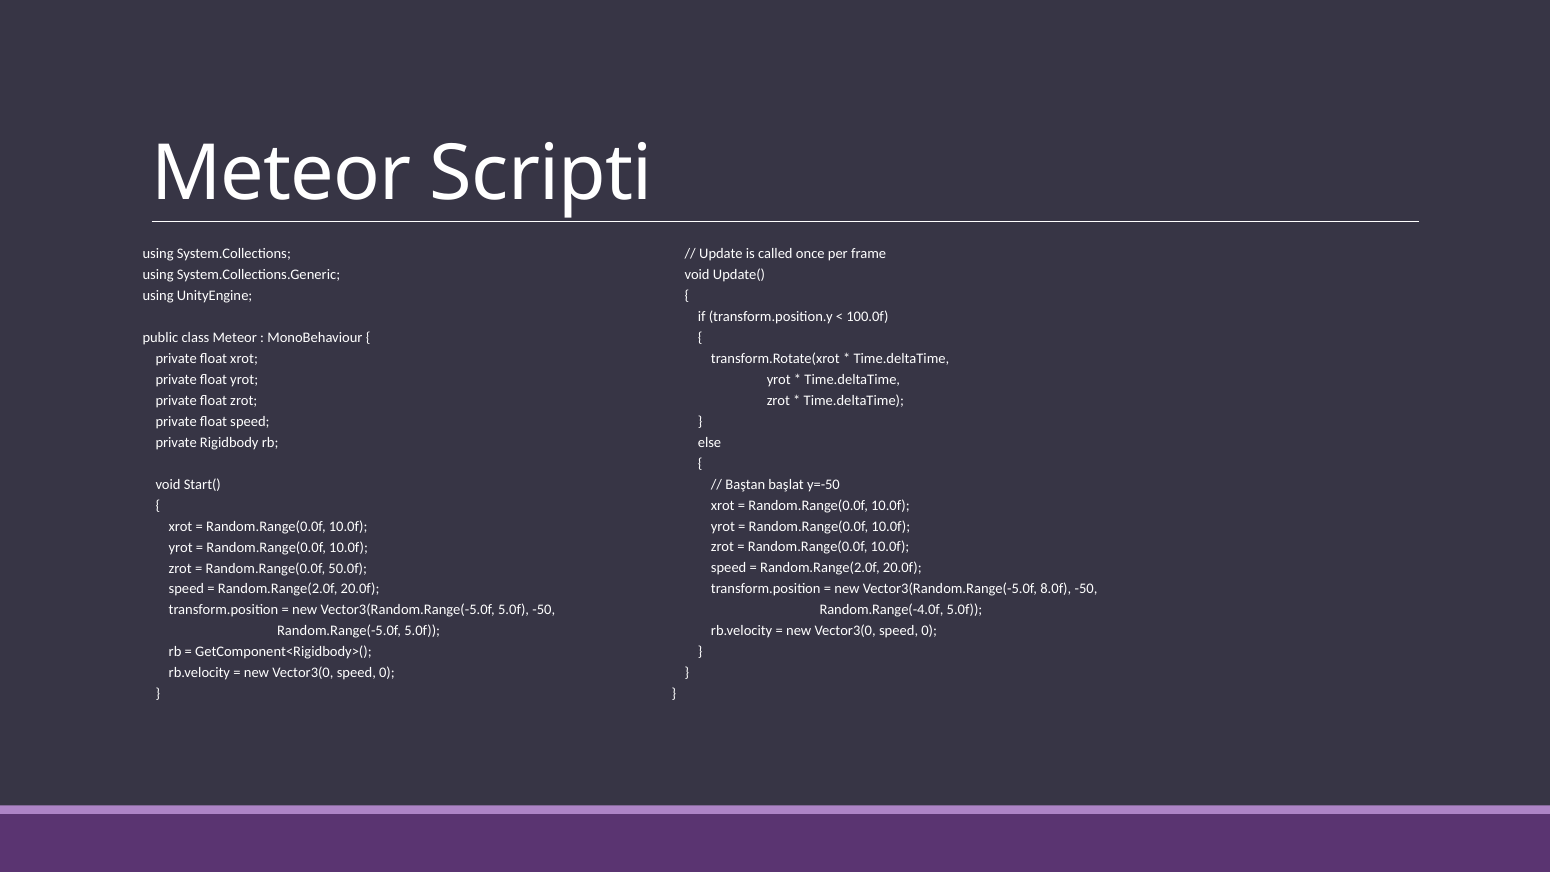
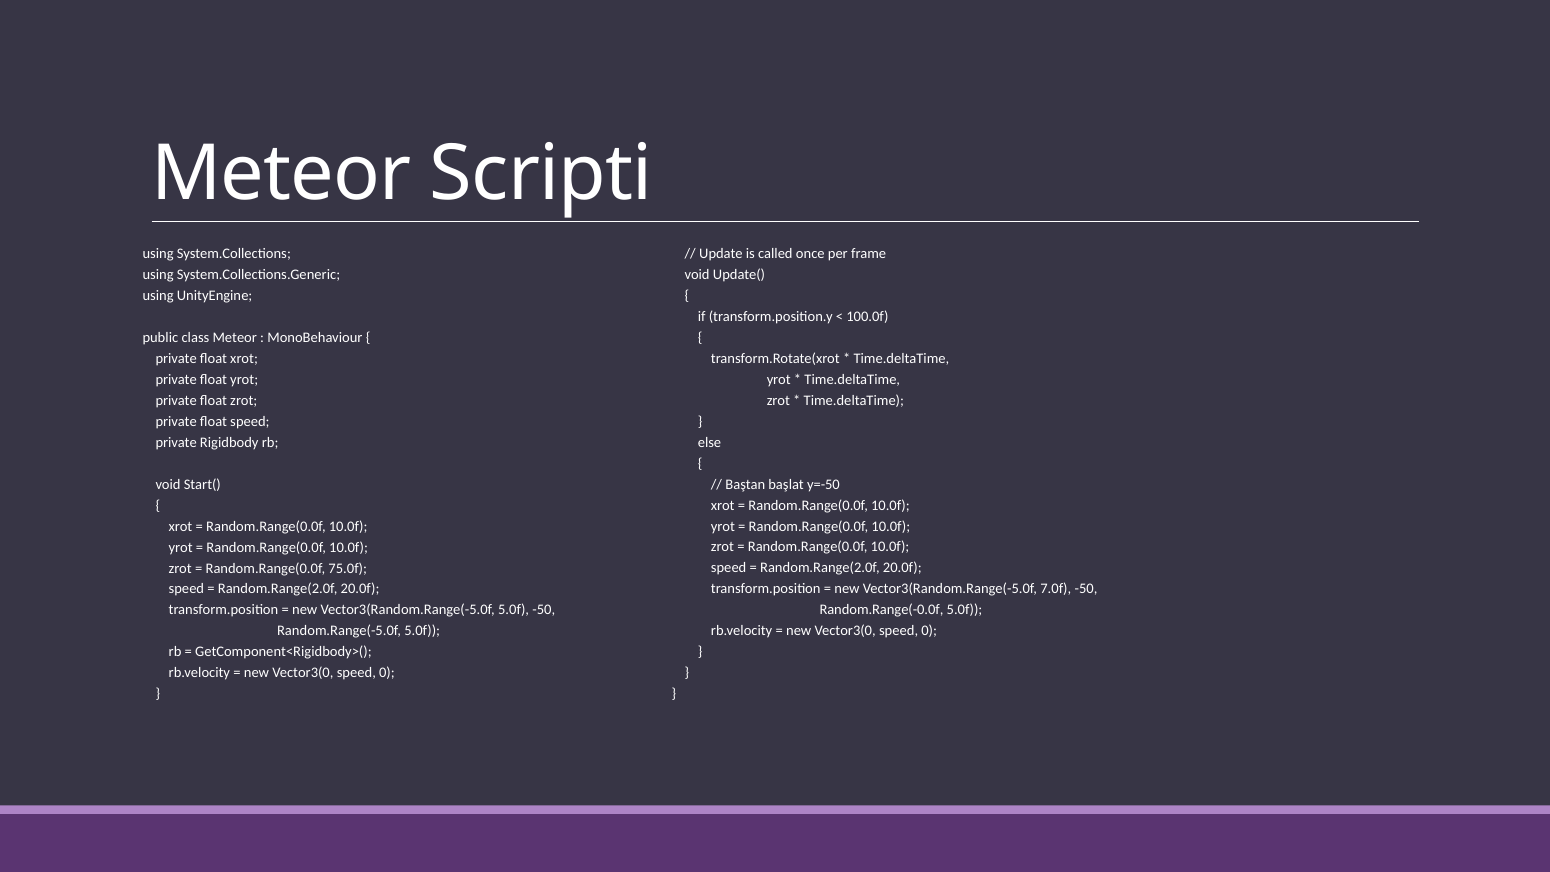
50.0f: 50.0f -> 75.0f
8.0f: 8.0f -> 7.0f
Random.Range(-4.0f: Random.Range(-4.0f -> Random.Range(-0.0f
